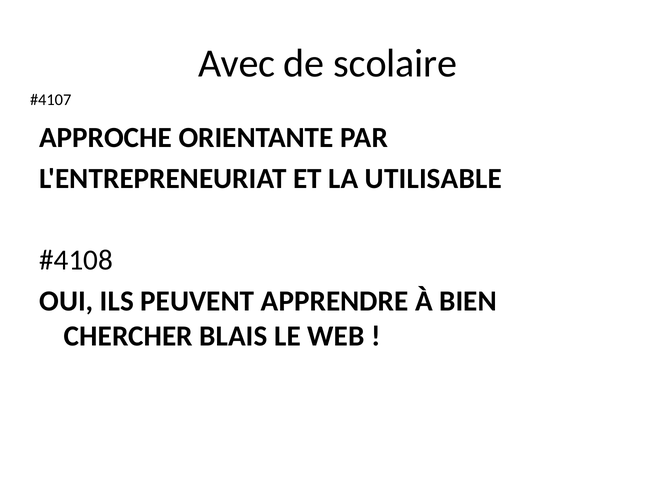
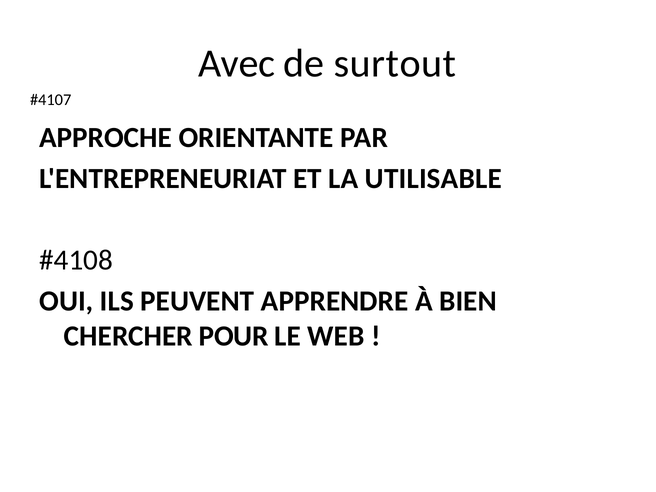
scolaire: scolaire -> surtout
BLAIS: BLAIS -> POUR
